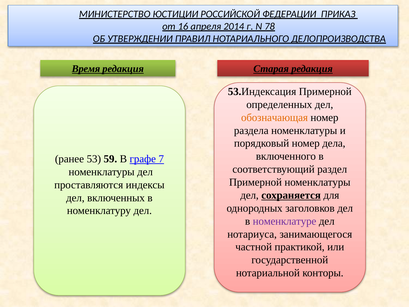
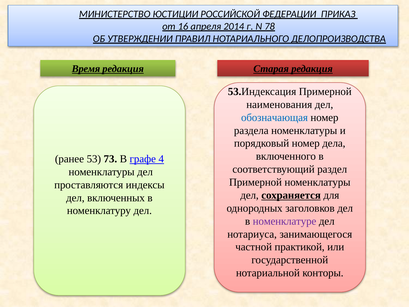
определенных: определенных -> наименования
обозначающая colour: orange -> blue
59: 59 -> 73
7: 7 -> 4
